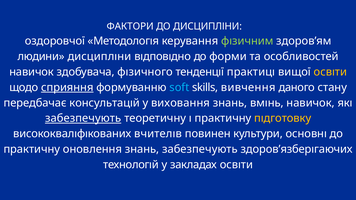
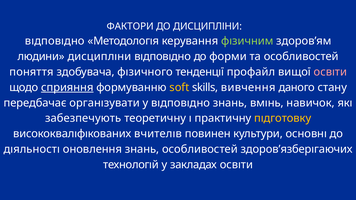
оздоровчої at (55, 41): оздоровчої -> вıдповıдно
навичок at (32, 72): навичок -> поняття
практицı: практицı -> профайл
освıти at (330, 72) colour: yellow -> pink
soft colour: light blue -> yellow
консультацıй: консультацıй -> органıзувати
у виховання: виховання -> вıдповıдно
забезпечують at (83, 118) underline: present -> none
практичну at (32, 149): практичну -> дıяльностı
знань забезпечують: забезпечують -> особливостей
